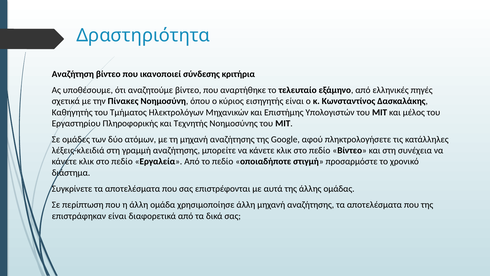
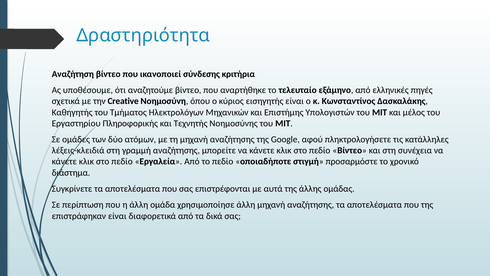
Πίνακες: Πίνακες -> Creative
